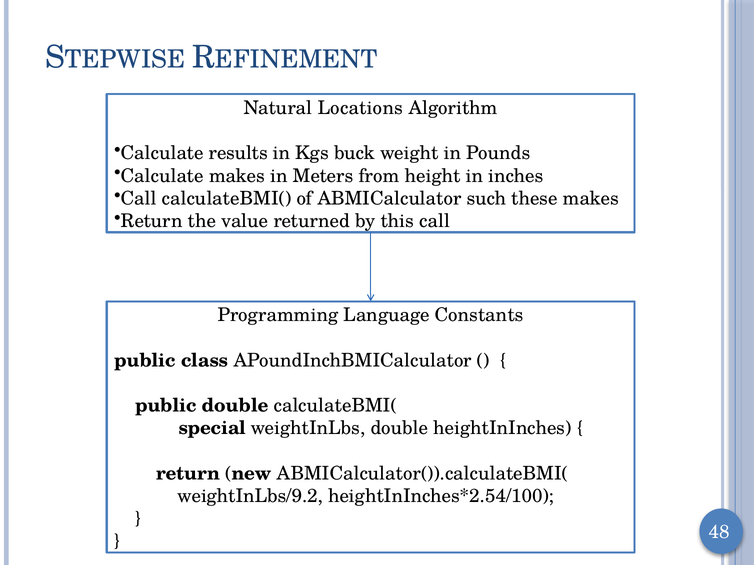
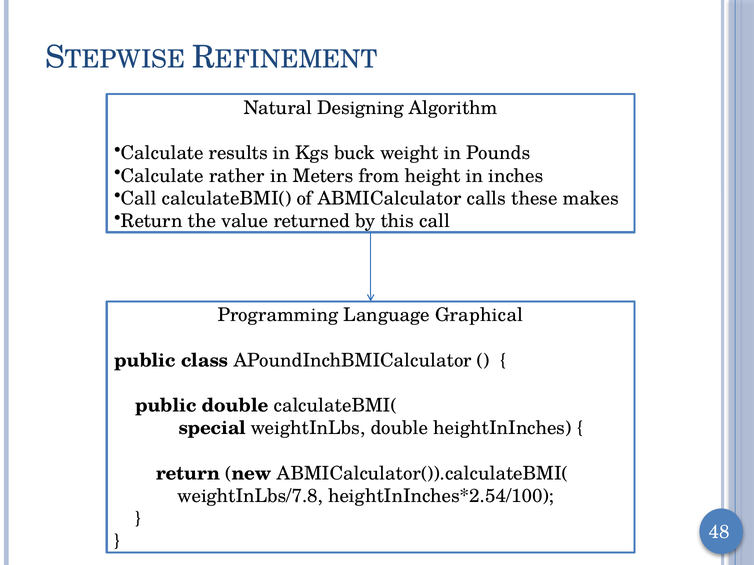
Locations: Locations -> Designing
Calculate makes: makes -> rather
such: such -> calls
Constants: Constants -> Graphical
weightInLbs/9.2: weightInLbs/9.2 -> weightInLbs/7.8
